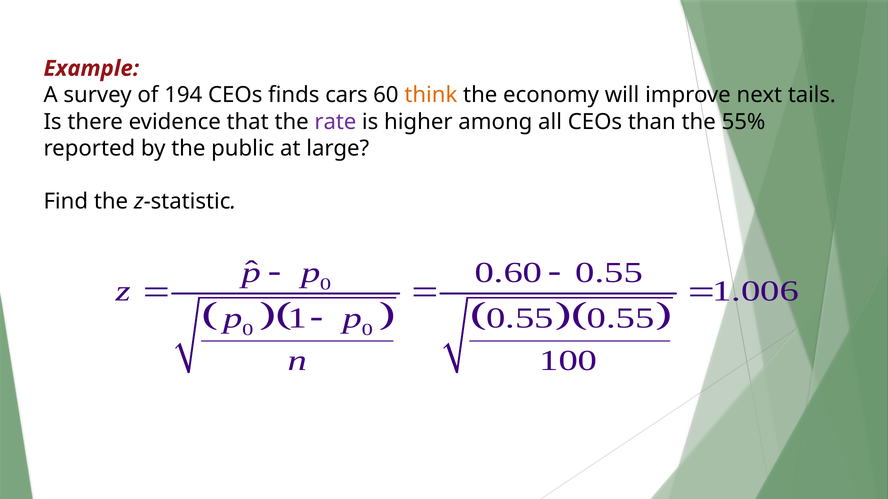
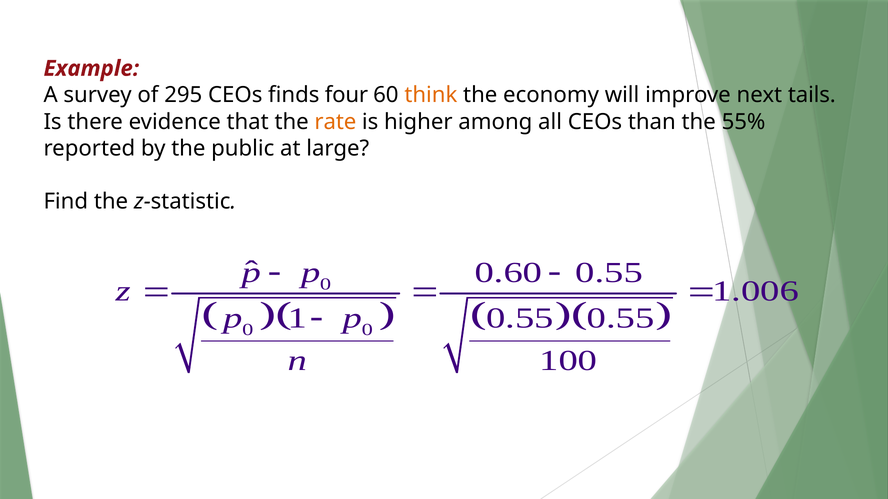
194: 194 -> 295
cars: cars -> four
rate colour: purple -> orange
